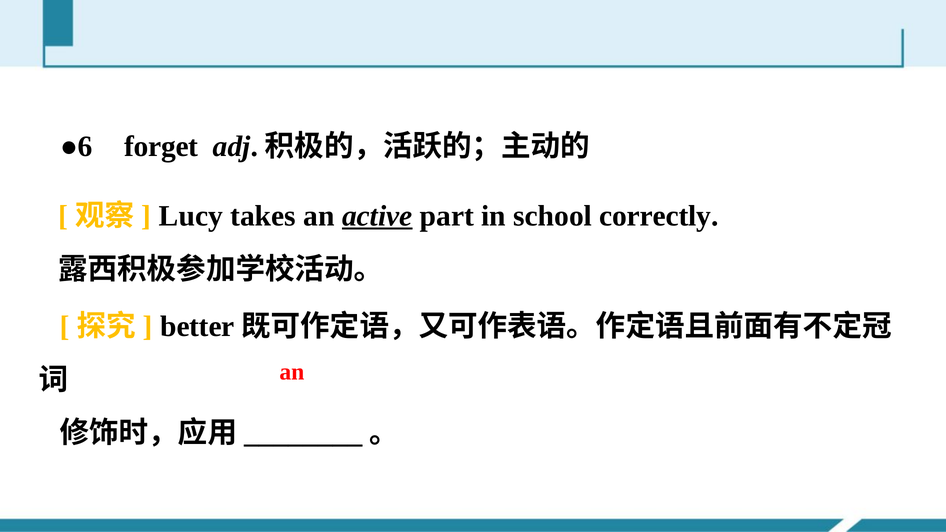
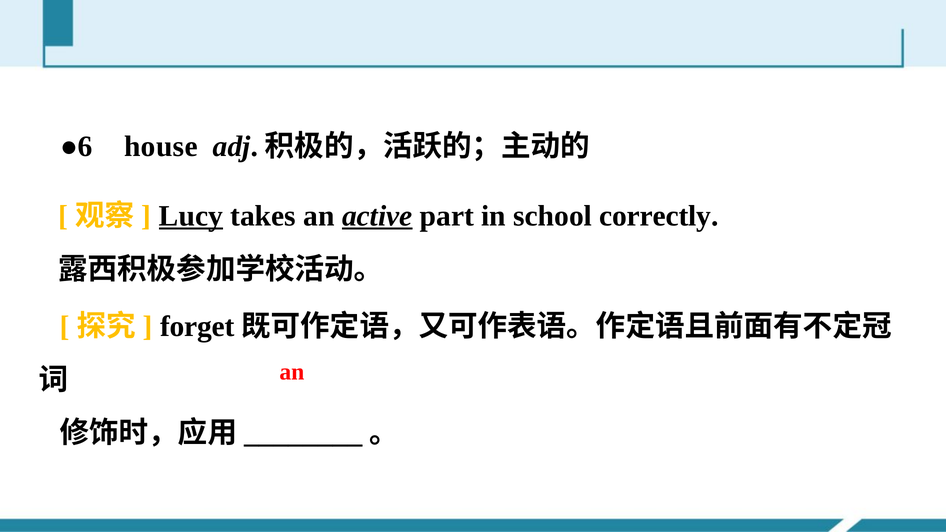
forget: forget -> house
Lucy underline: none -> present
better: better -> forget
